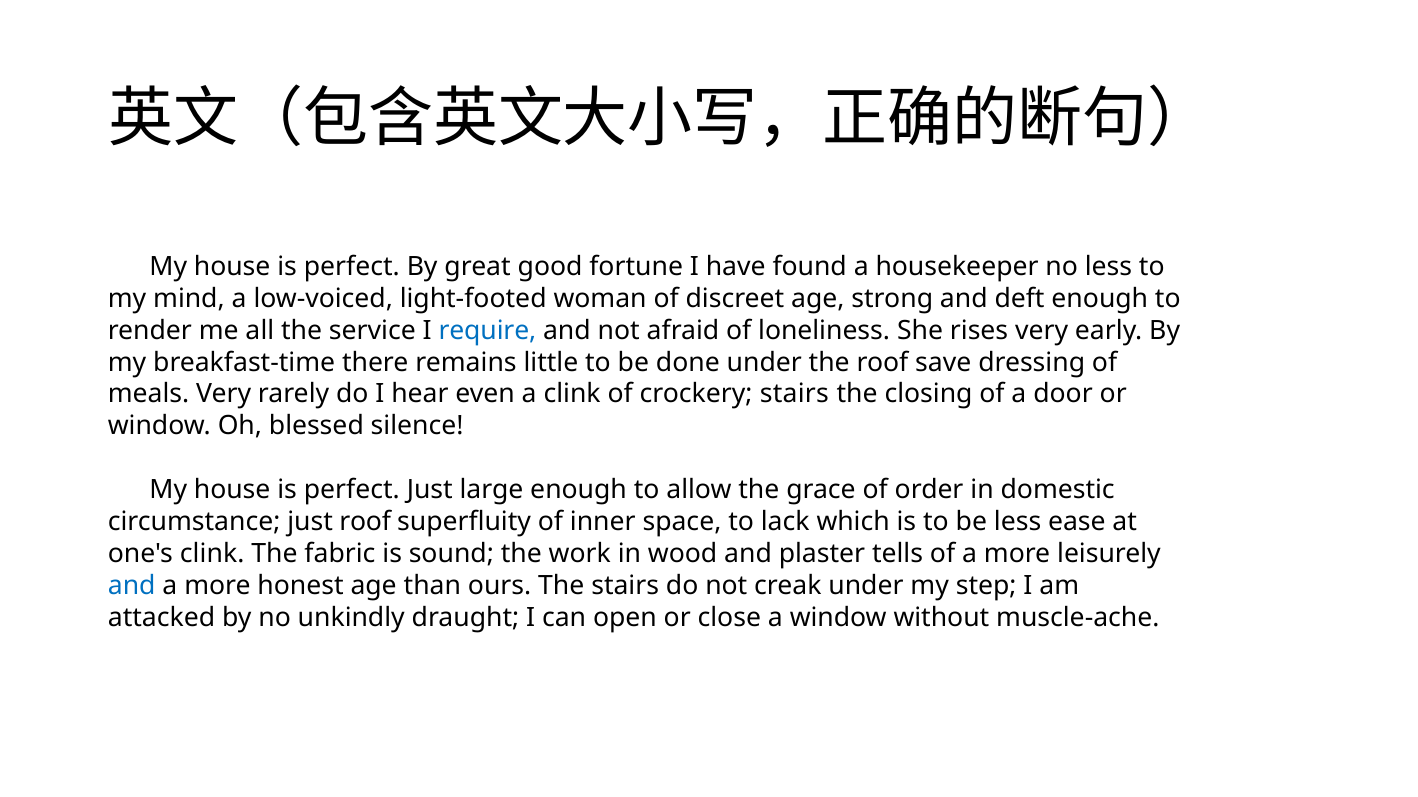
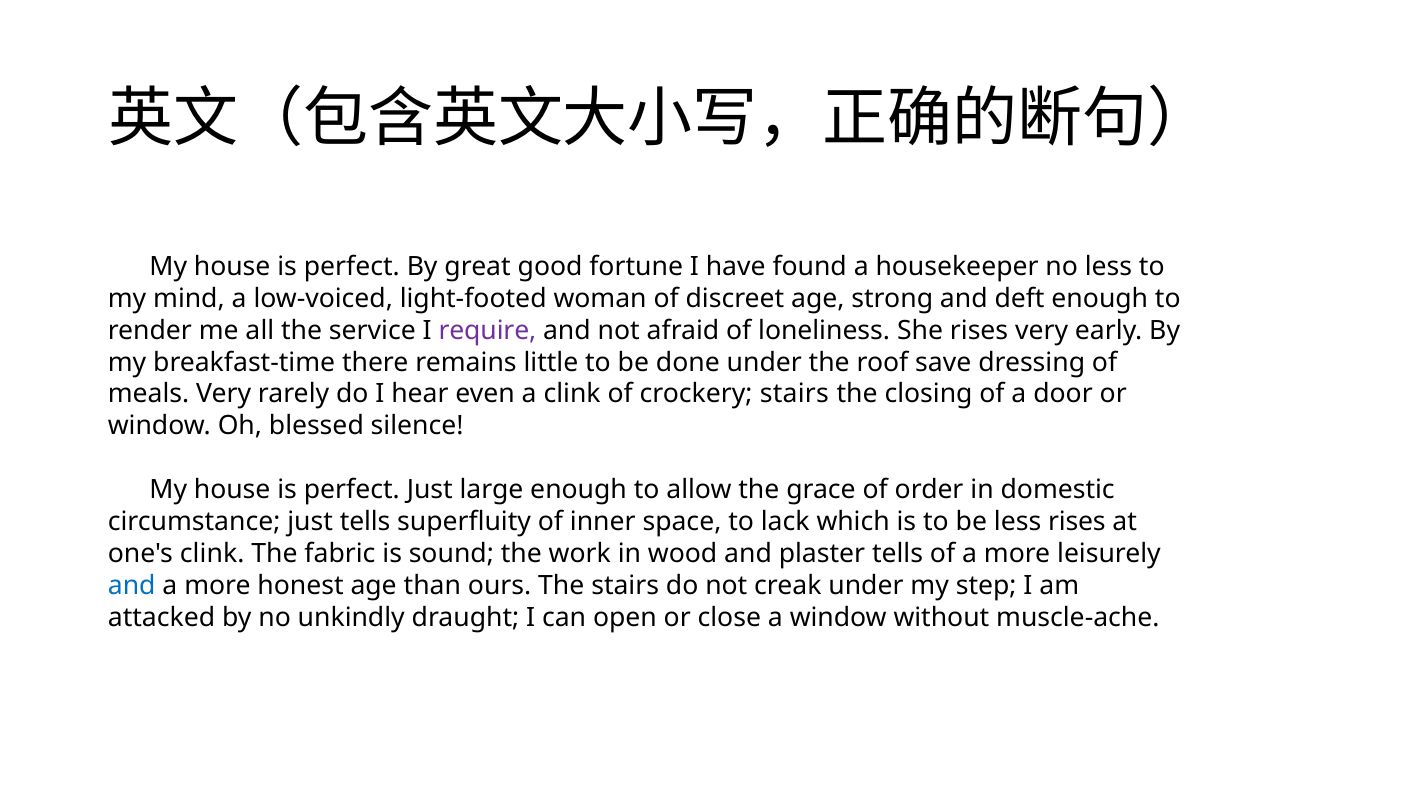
require colour: blue -> purple
just roof: roof -> tells
less ease: ease -> rises
